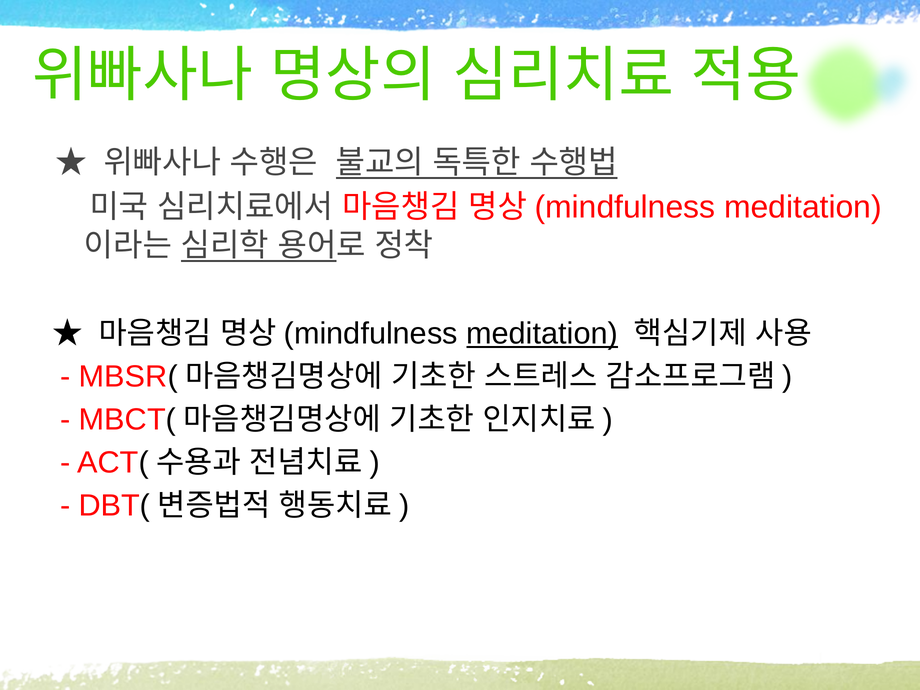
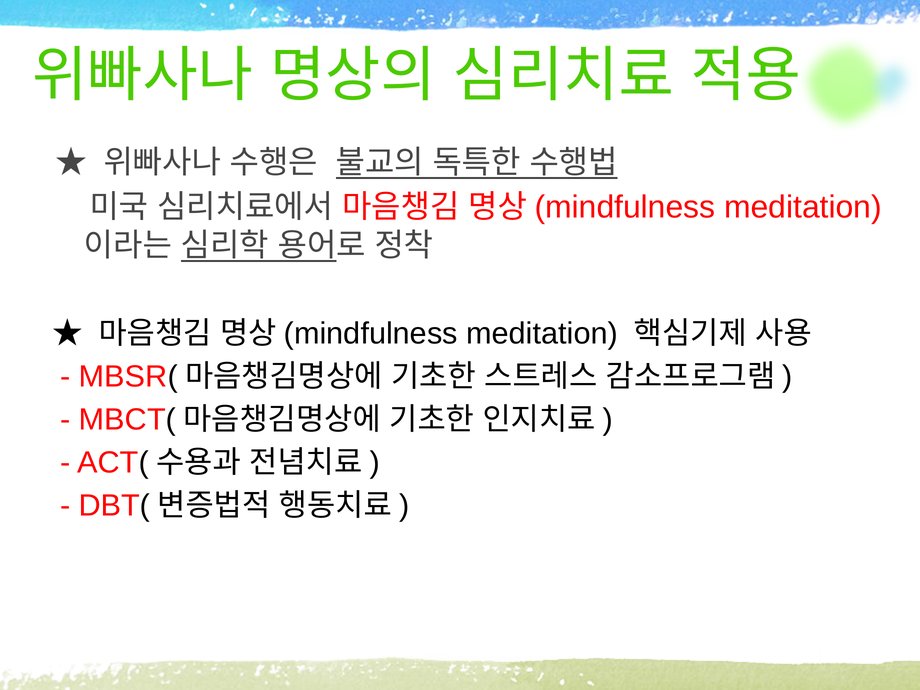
meditation at (542, 334) underline: present -> none
